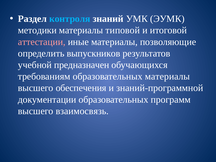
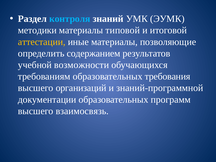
аттестации colour: pink -> yellow
выпускников: выпускников -> содержанием
предназначен: предназначен -> возможности
образовательных материалы: материалы -> требования
обеспечения: обеспечения -> организаций
